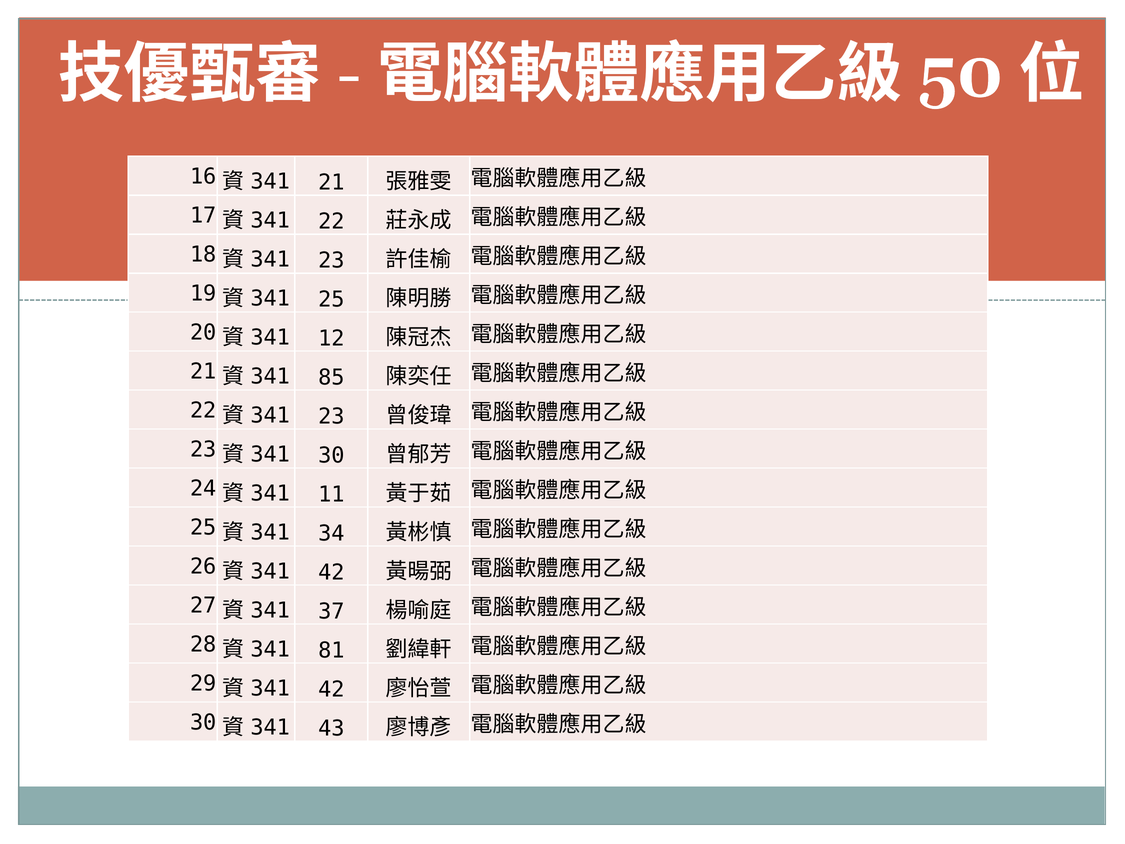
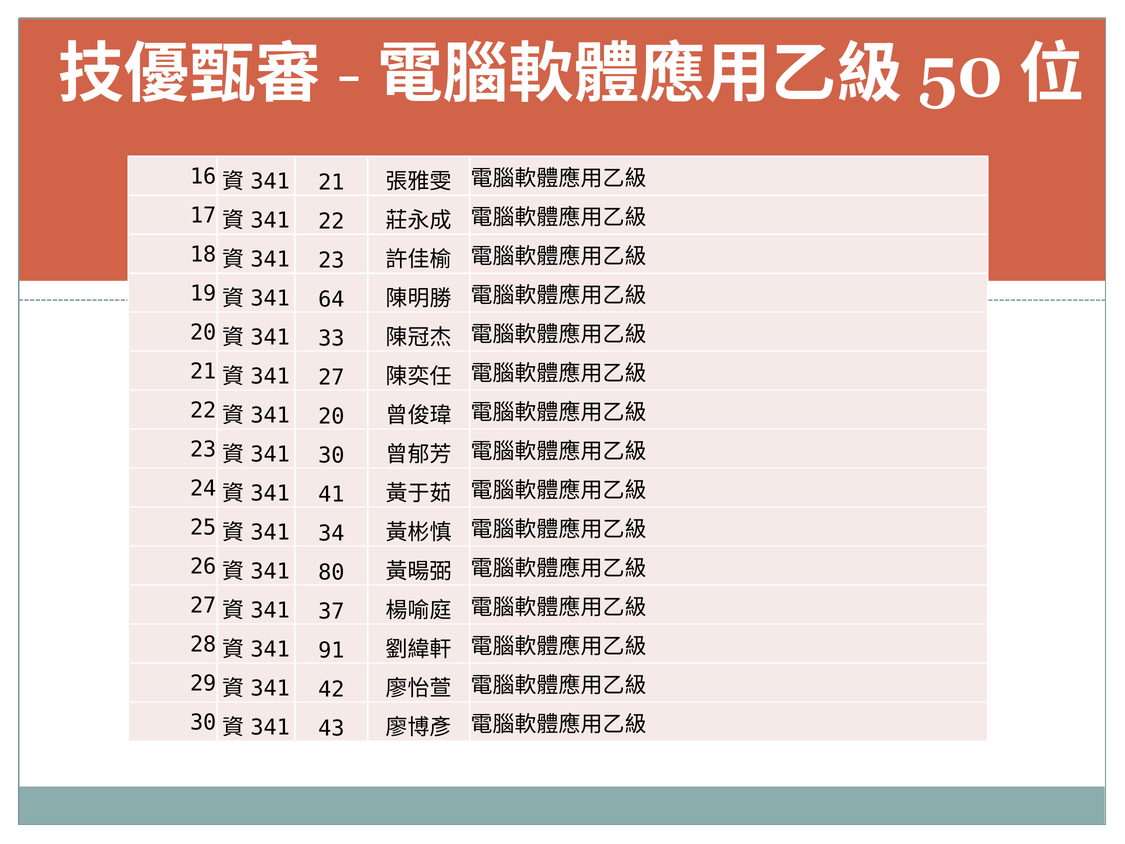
25 at (331, 299): 25 -> 64
12: 12 -> 33
85 at (331, 377): 85 -> 27
23 at (331, 416): 23 -> 20
11: 11 -> 41
42 at (331, 572): 42 -> 80
81: 81 -> 91
